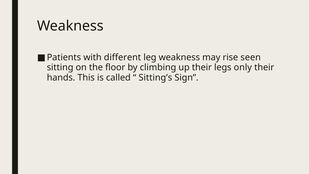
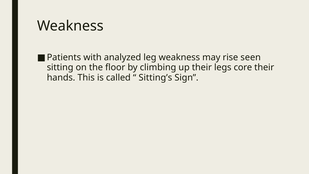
different: different -> analyzed
only: only -> core
